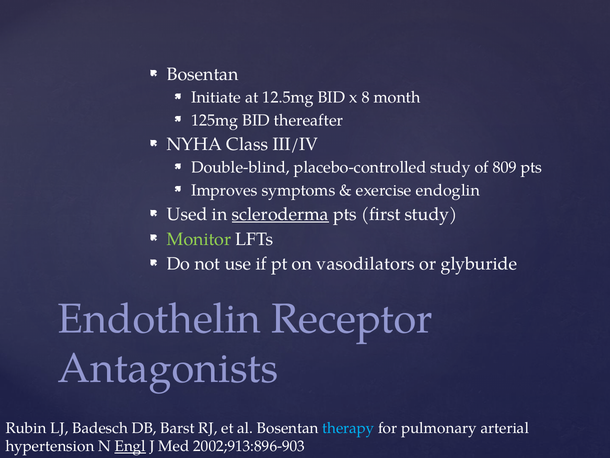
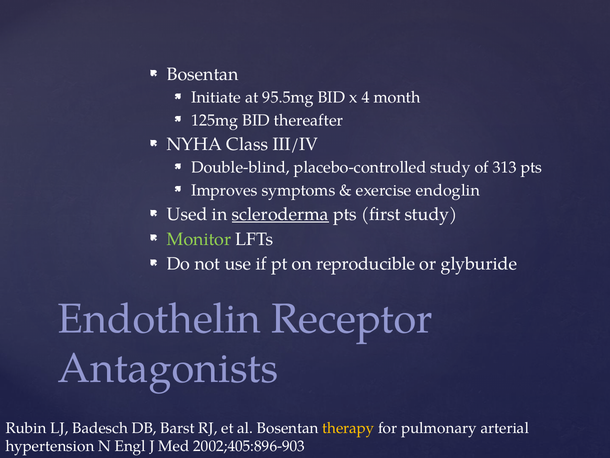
12.5mg: 12.5mg -> 95.5mg
8: 8 -> 4
809: 809 -> 313
vasodilators: vasodilators -> reproducible
therapy colour: light blue -> yellow
Engl underline: present -> none
2002;913:896-903: 2002;913:896-903 -> 2002;405:896-903
